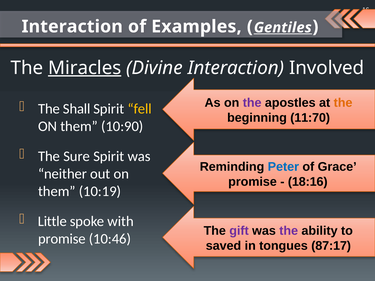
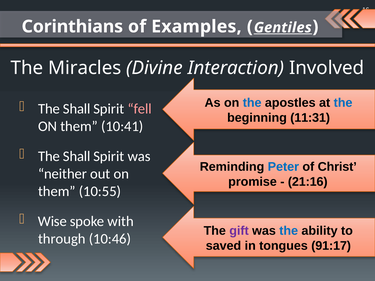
Interaction at (72, 27): Interaction -> Corinthians
Miracles underline: present -> none
the at (252, 103) colour: purple -> blue
the at (343, 103) colour: orange -> blue
fell colour: yellow -> pink
11:70: 11:70 -> 11:31
10:90: 10:90 -> 10:41
Sure at (77, 156): Sure -> Shall
Grace: Grace -> Christ
18:16: 18:16 -> 21:16
10:19: 10:19 -> 10:55
Little: Little -> Wise
the at (289, 231) colour: purple -> blue
promise at (62, 239): promise -> through
87:17: 87:17 -> 91:17
